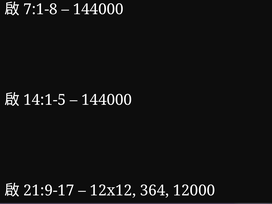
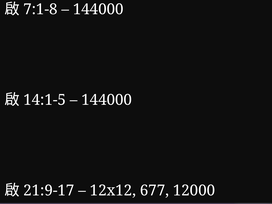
364: 364 -> 677
